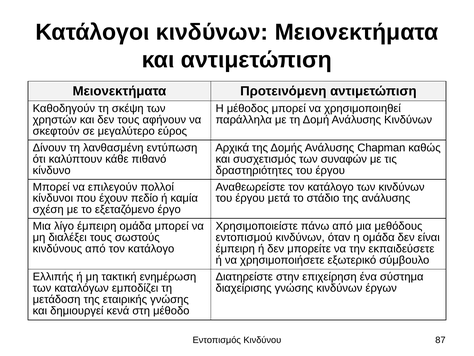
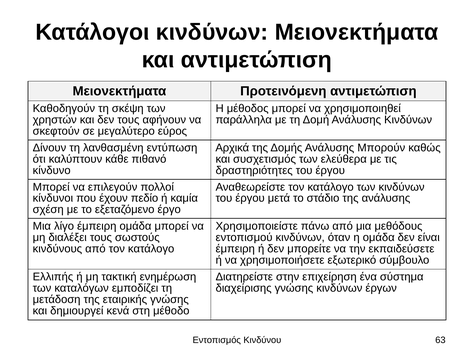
Chapman: Chapman -> Μπορούν
συναφών: συναφών -> ελεύθερα
87: 87 -> 63
